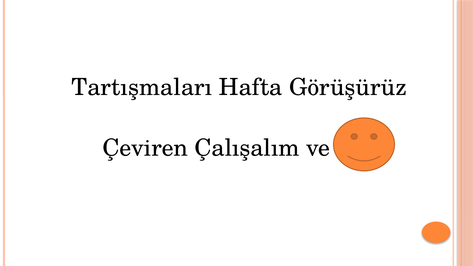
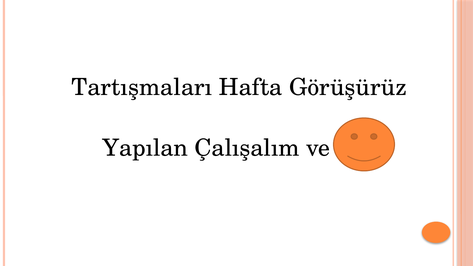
Çeviren: Çeviren -> Yapılan
